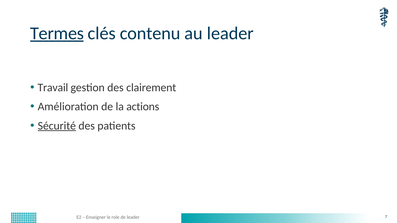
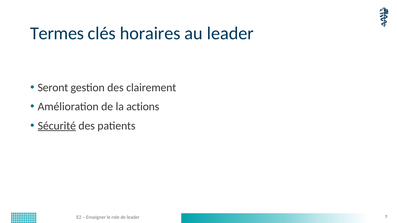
Termes underline: present -> none
contenu: contenu -> horaires
Travail: Travail -> Seront
